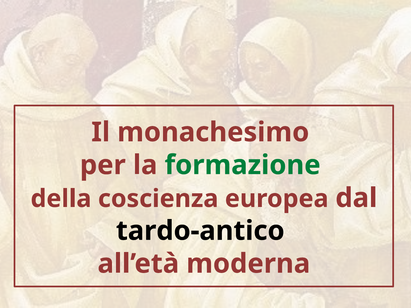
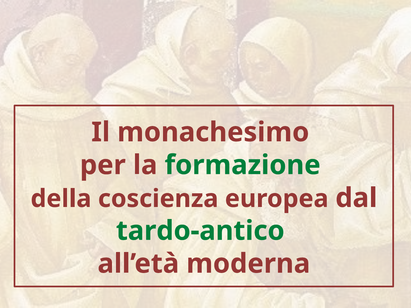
tardo-antico colour: black -> green
